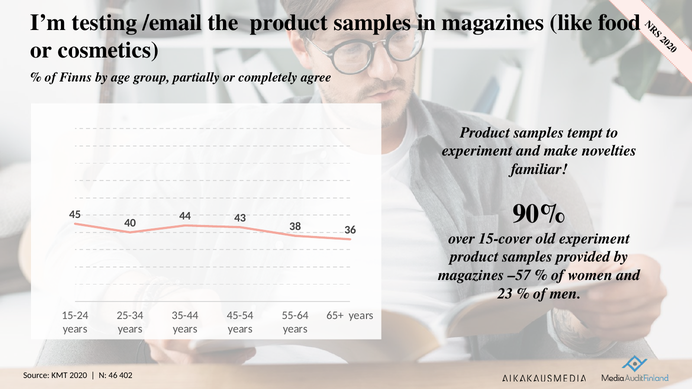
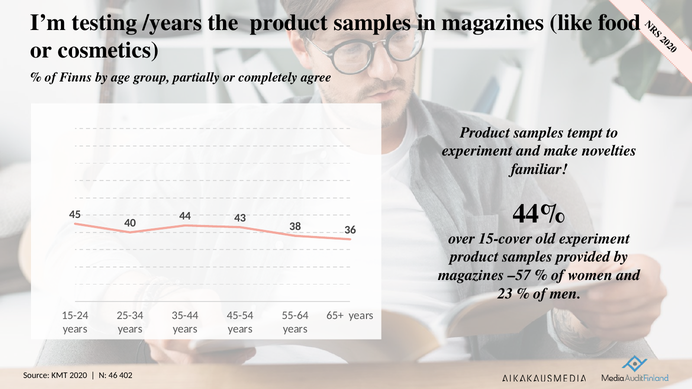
/email: /email -> /years
90%: 90% -> 44%
